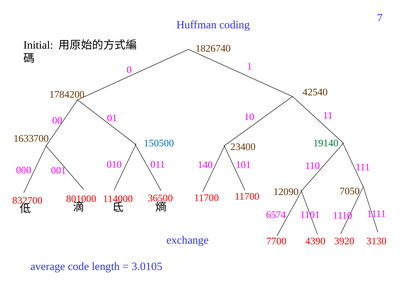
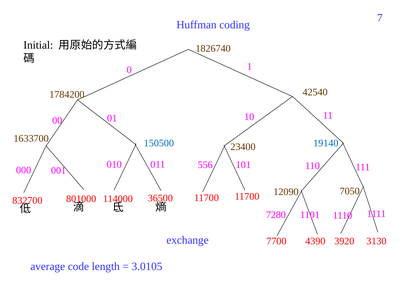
19140 colour: green -> blue
140: 140 -> 556
6574: 6574 -> 7280
